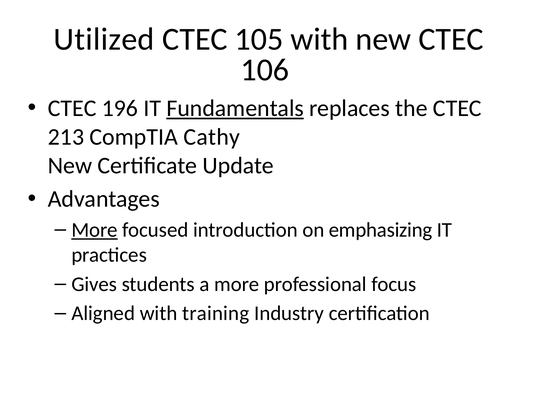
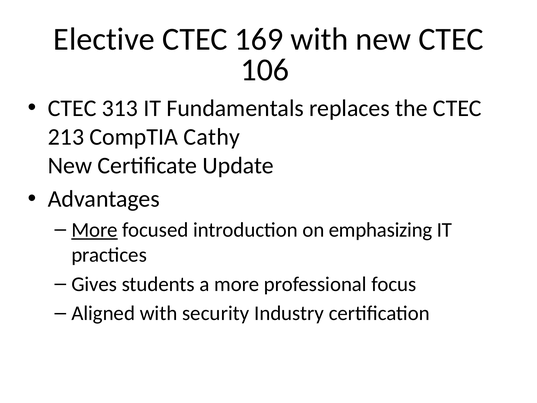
Utilized: Utilized -> Elective
105: 105 -> 169
196: 196 -> 313
Fundamentals underline: present -> none
training: training -> security
